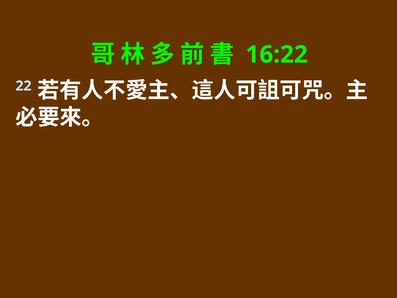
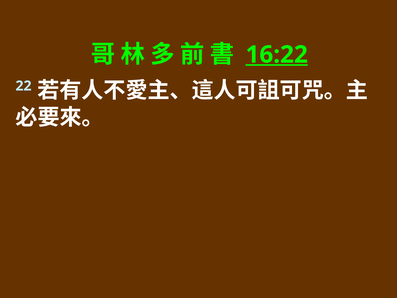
16:22 underline: none -> present
